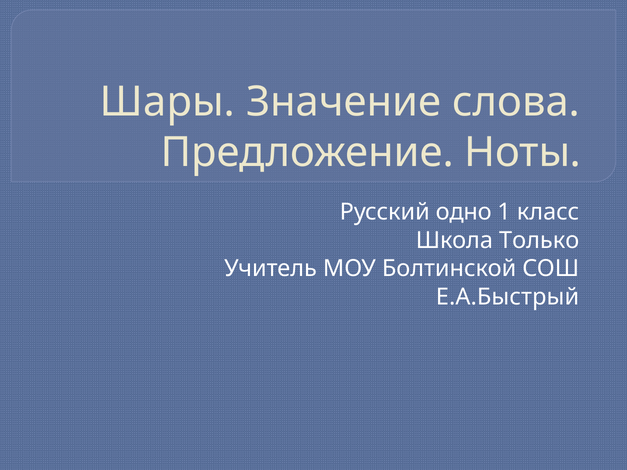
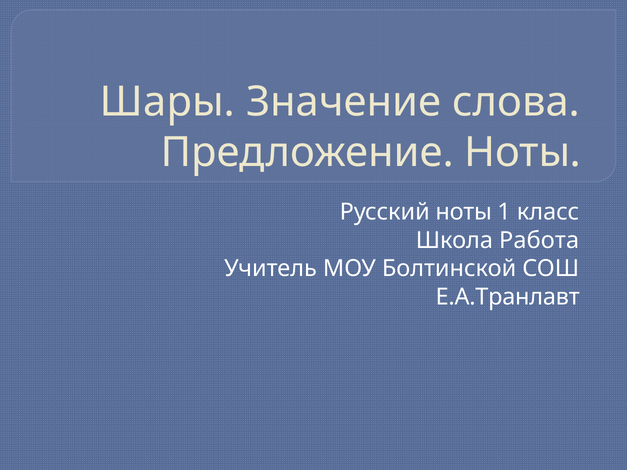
Русский одно: одно -> ноты
Только: Только -> Работа
Е.А.Быстрый: Е.А.Быстрый -> Е.А.Транлавт
